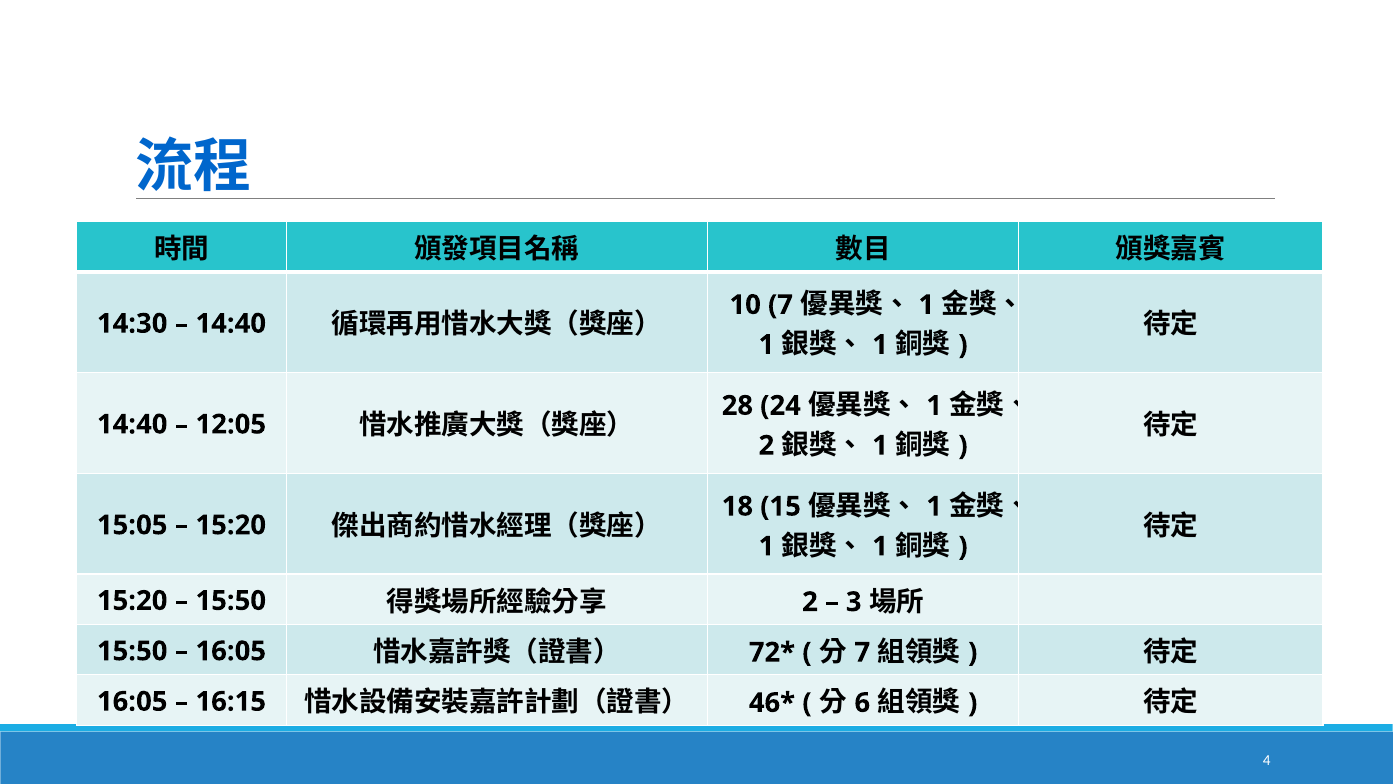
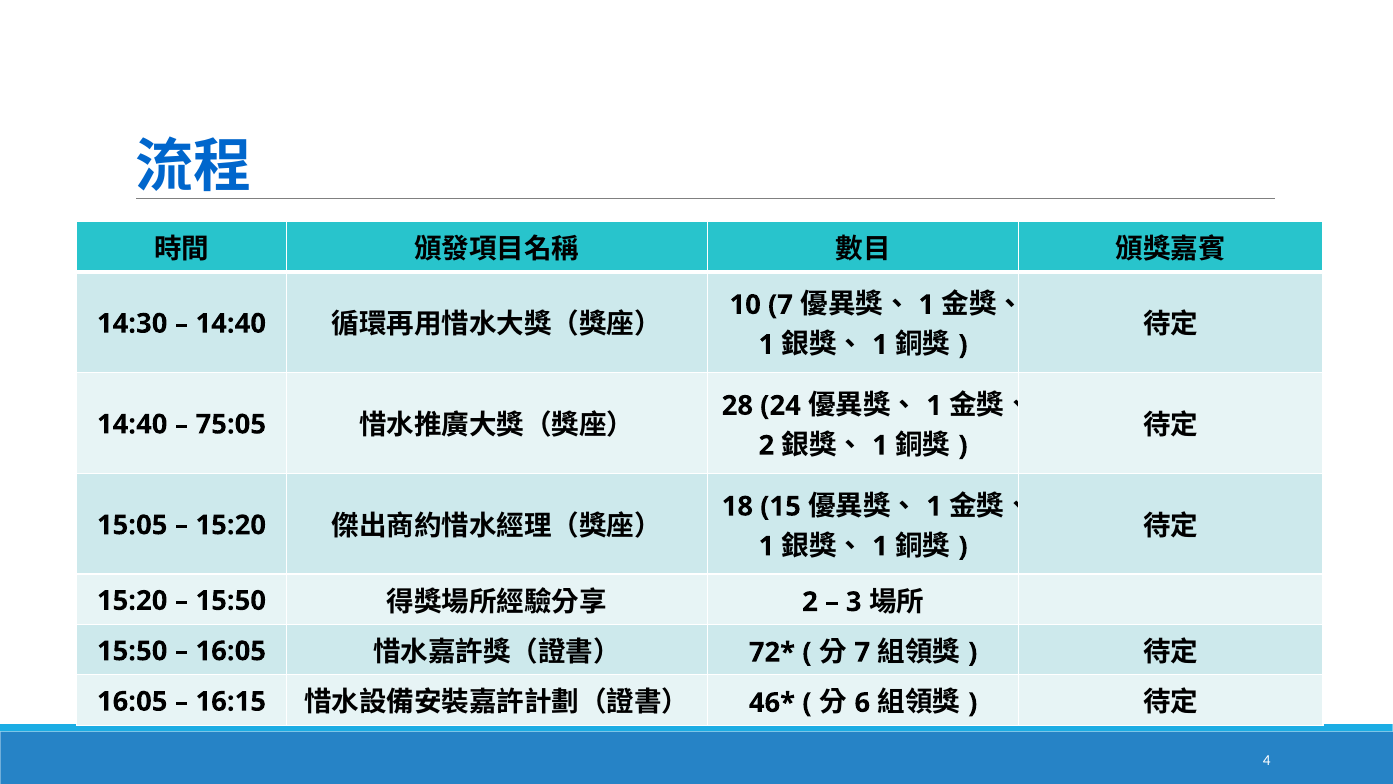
12:05: 12:05 -> 75:05
